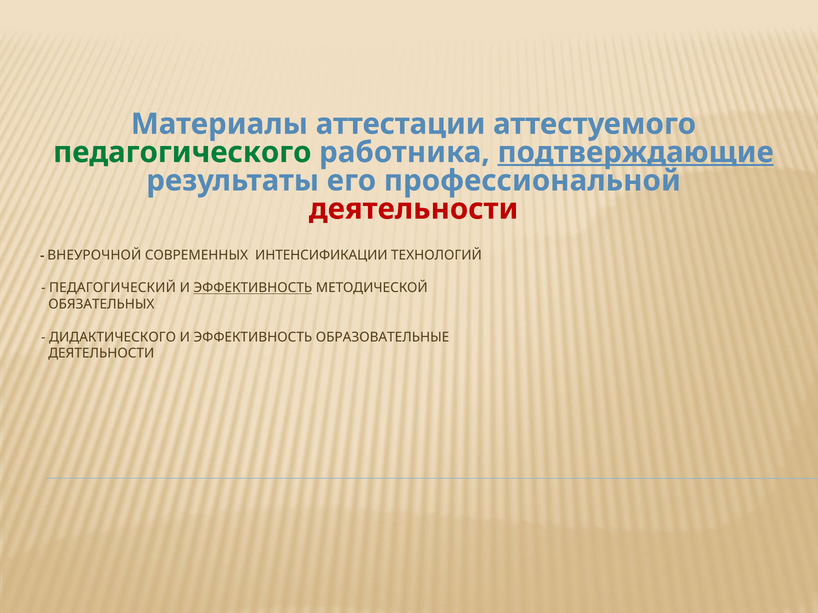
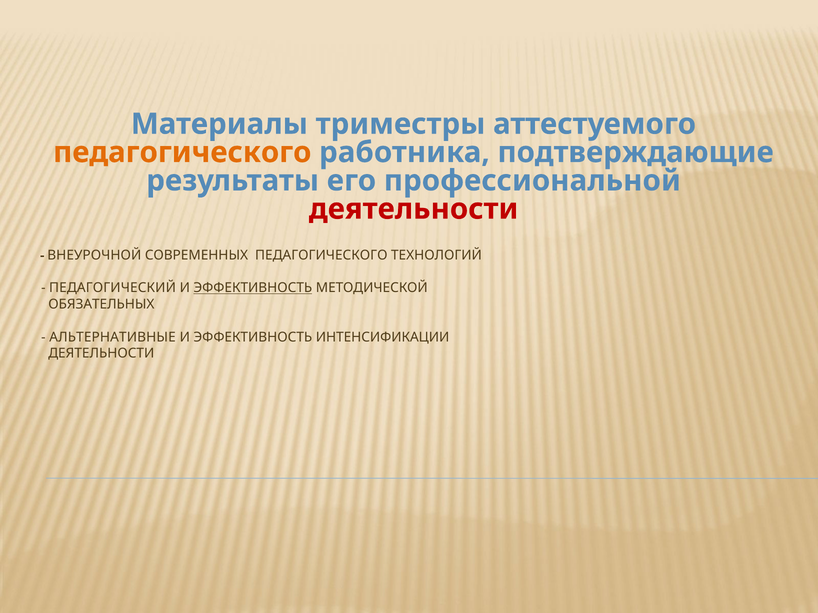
аттестации: аттестации -> триместры
педагогического at (182, 153) colour: green -> orange
подтверждающие underline: present -> none
СОВРЕМЕННЫХ ИНТЕНСИФИКАЦИИ: ИНТЕНСИФИКАЦИИ -> ПЕДАГОГИЧЕСКОГО
ДИДАКТИЧЕСКОГО: ДИДАКТИЧЕСКОГО -> АЛЬТЕРНАТИВНЫЕ
ОБРАЗОВАТЕЛЬНЫЕ: ОБРАЗОВАТЕЛЬНЫЕ -> ИНТЕНСИФИКАЦИИ
